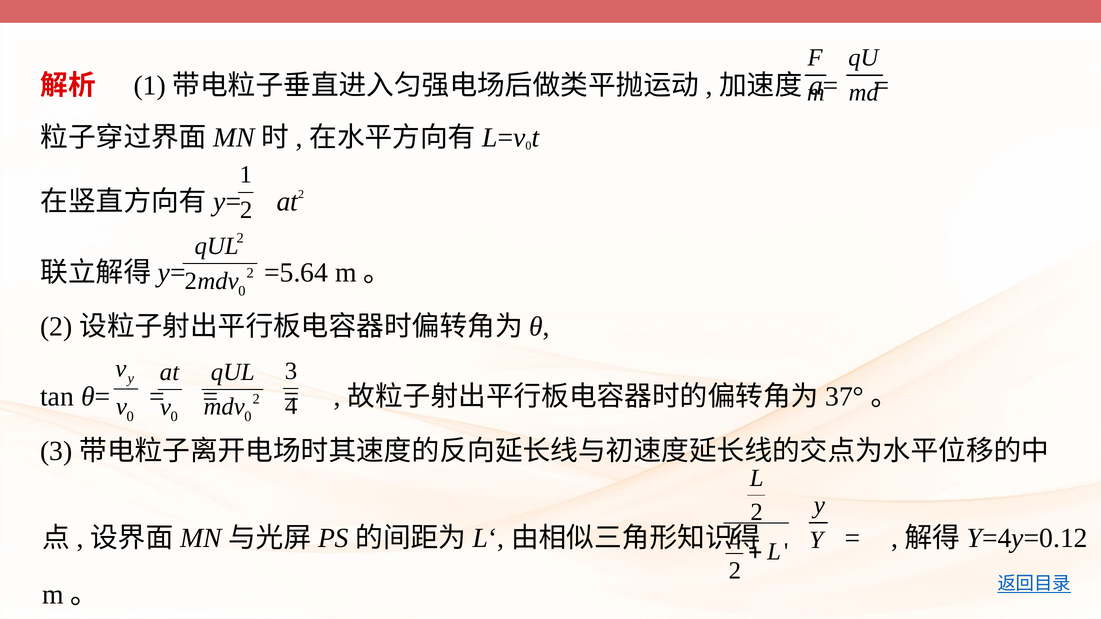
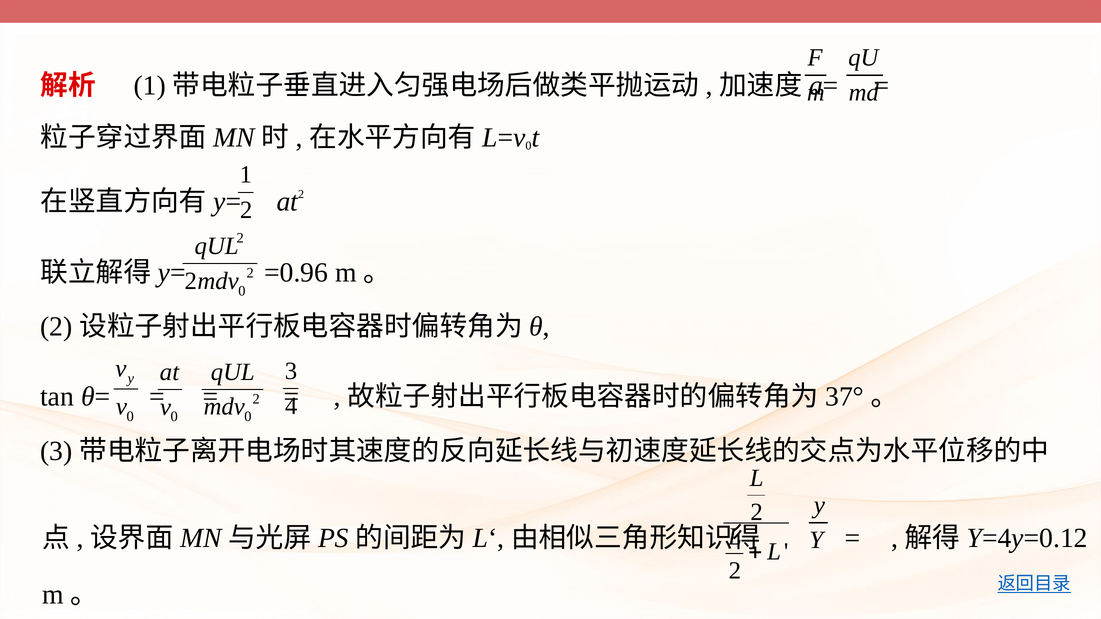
=5.64: =5.64 -> =0.96
